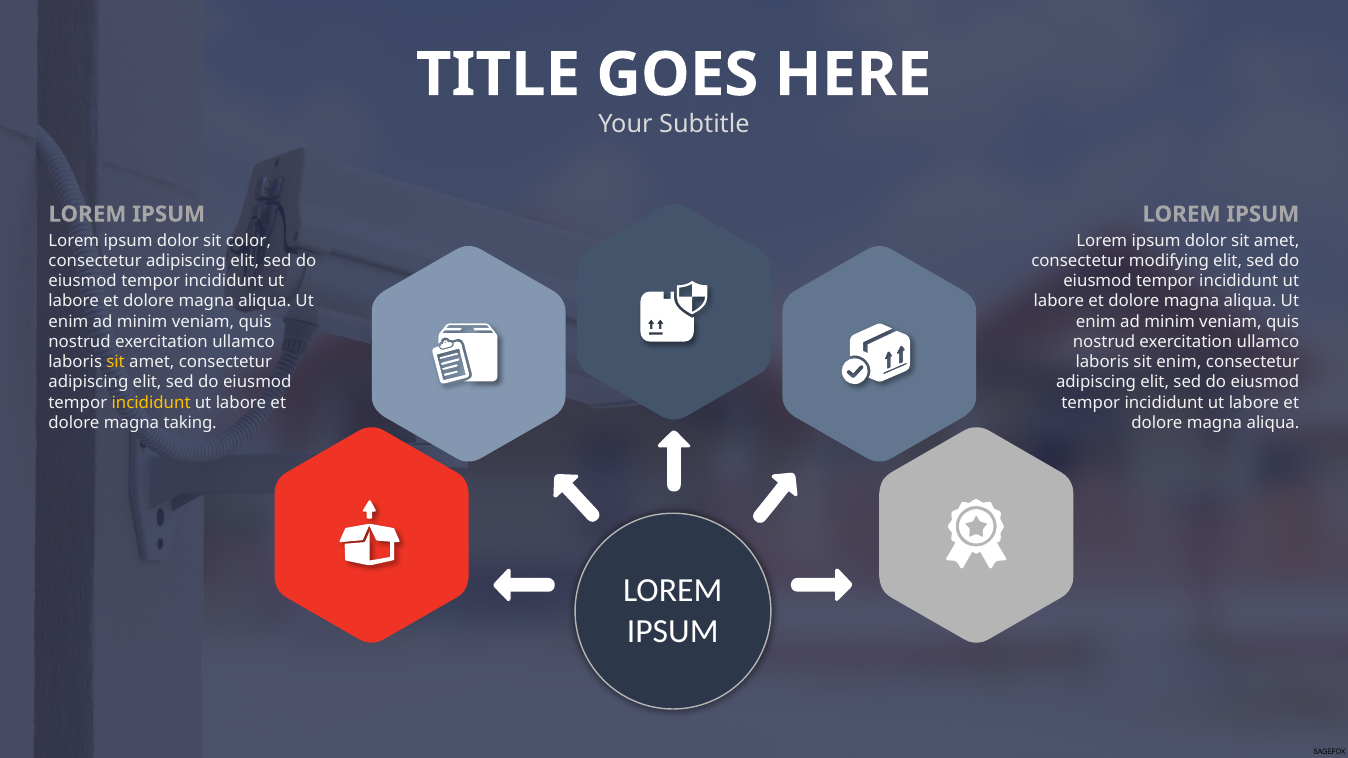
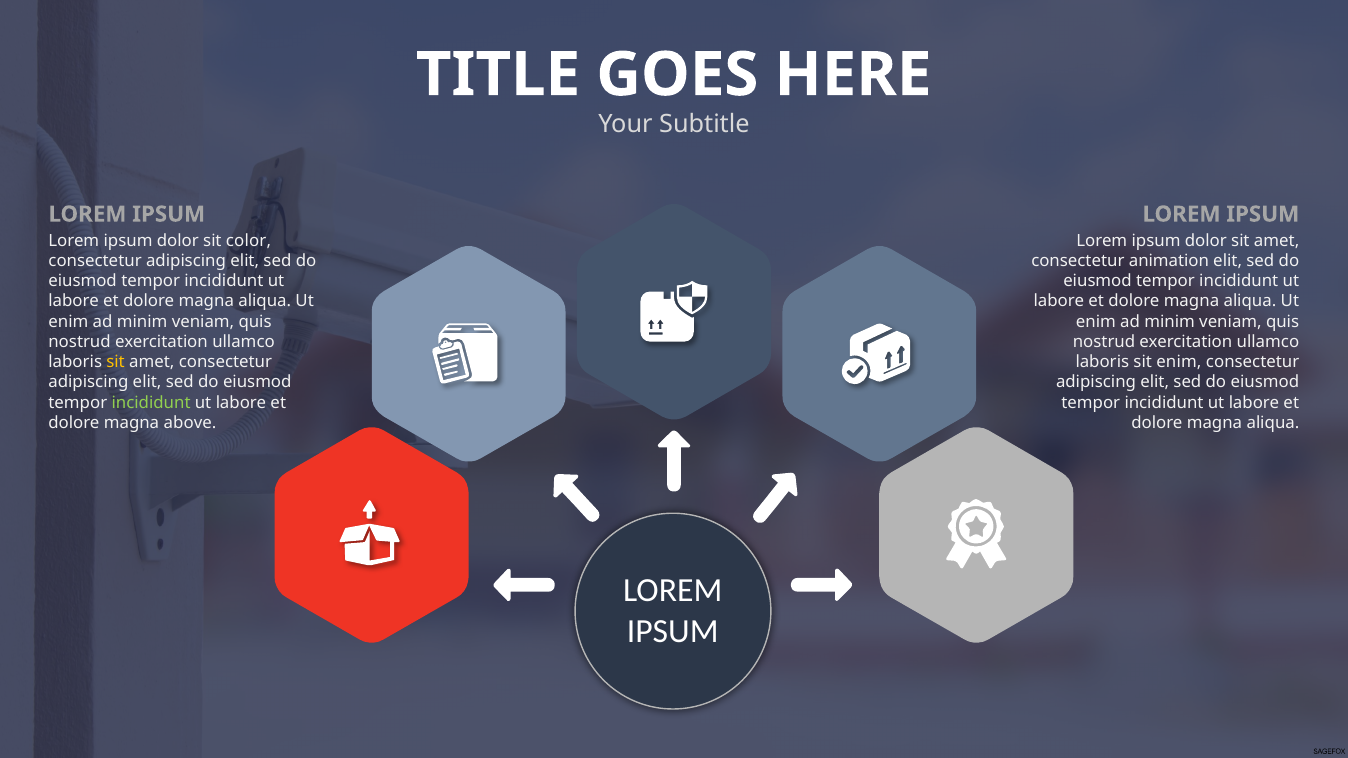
modifying: modifying -> animation
incididunt at (151, 403) colour: yellow -> light green
taking: taking -> above
